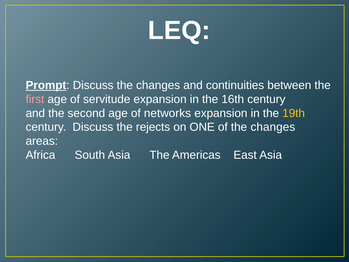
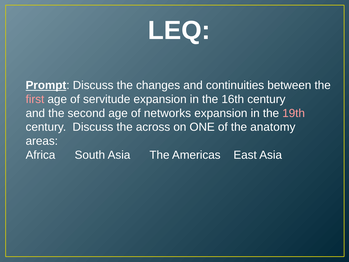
19th colour: yellow -> pink
rejects: rejects -> across
of the changes: changes -> anatomy
